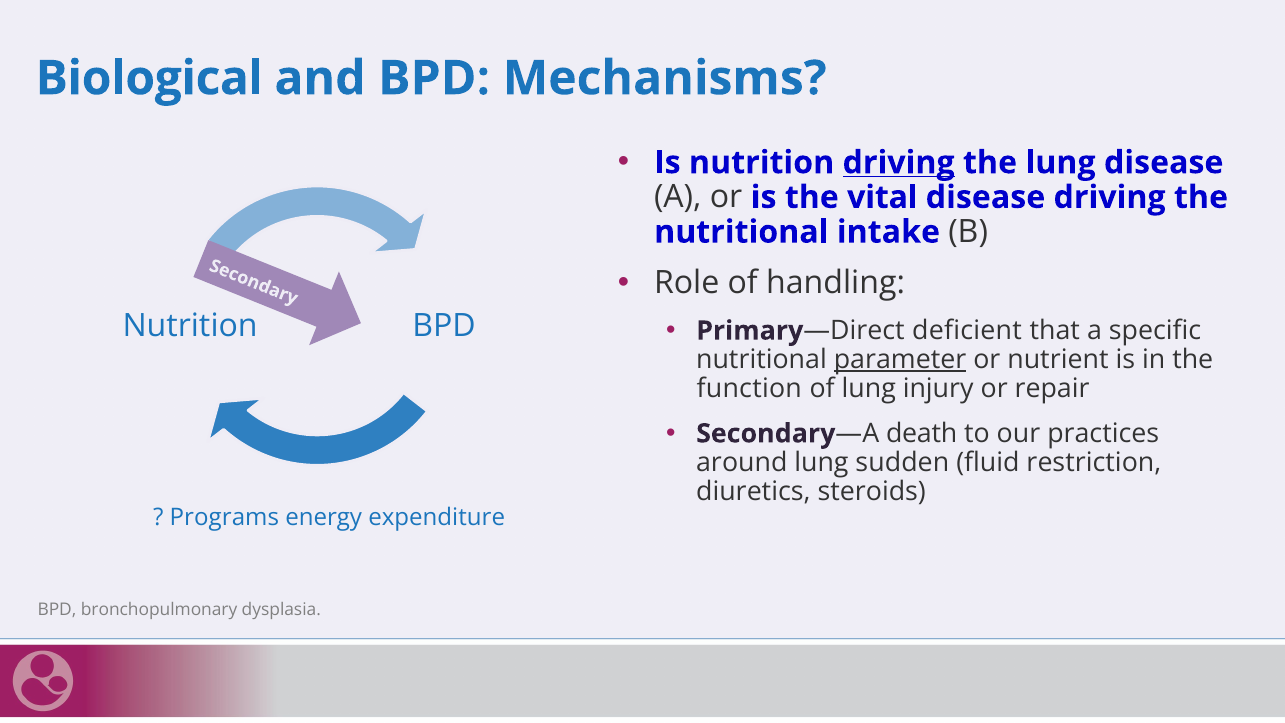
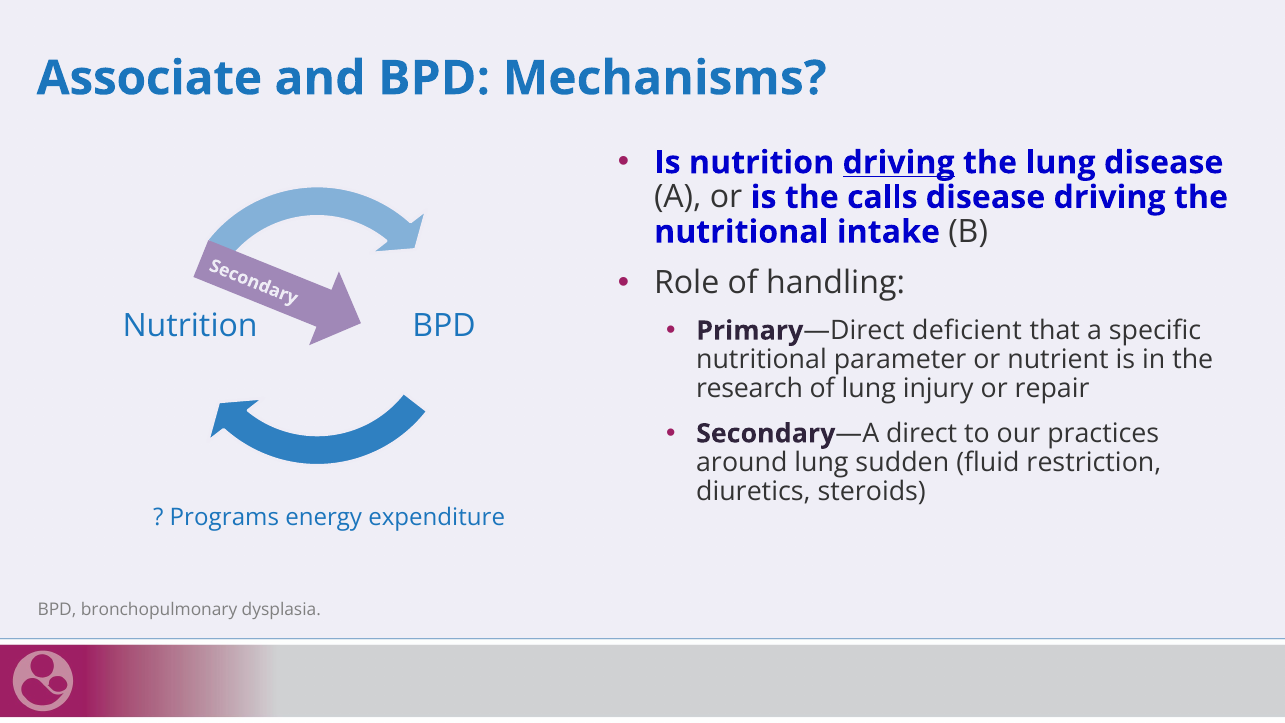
Biological: Biological -> Associate
vital: vital -> calls
parameter underline: present -> none
function: function -> research
death: death -> direct
